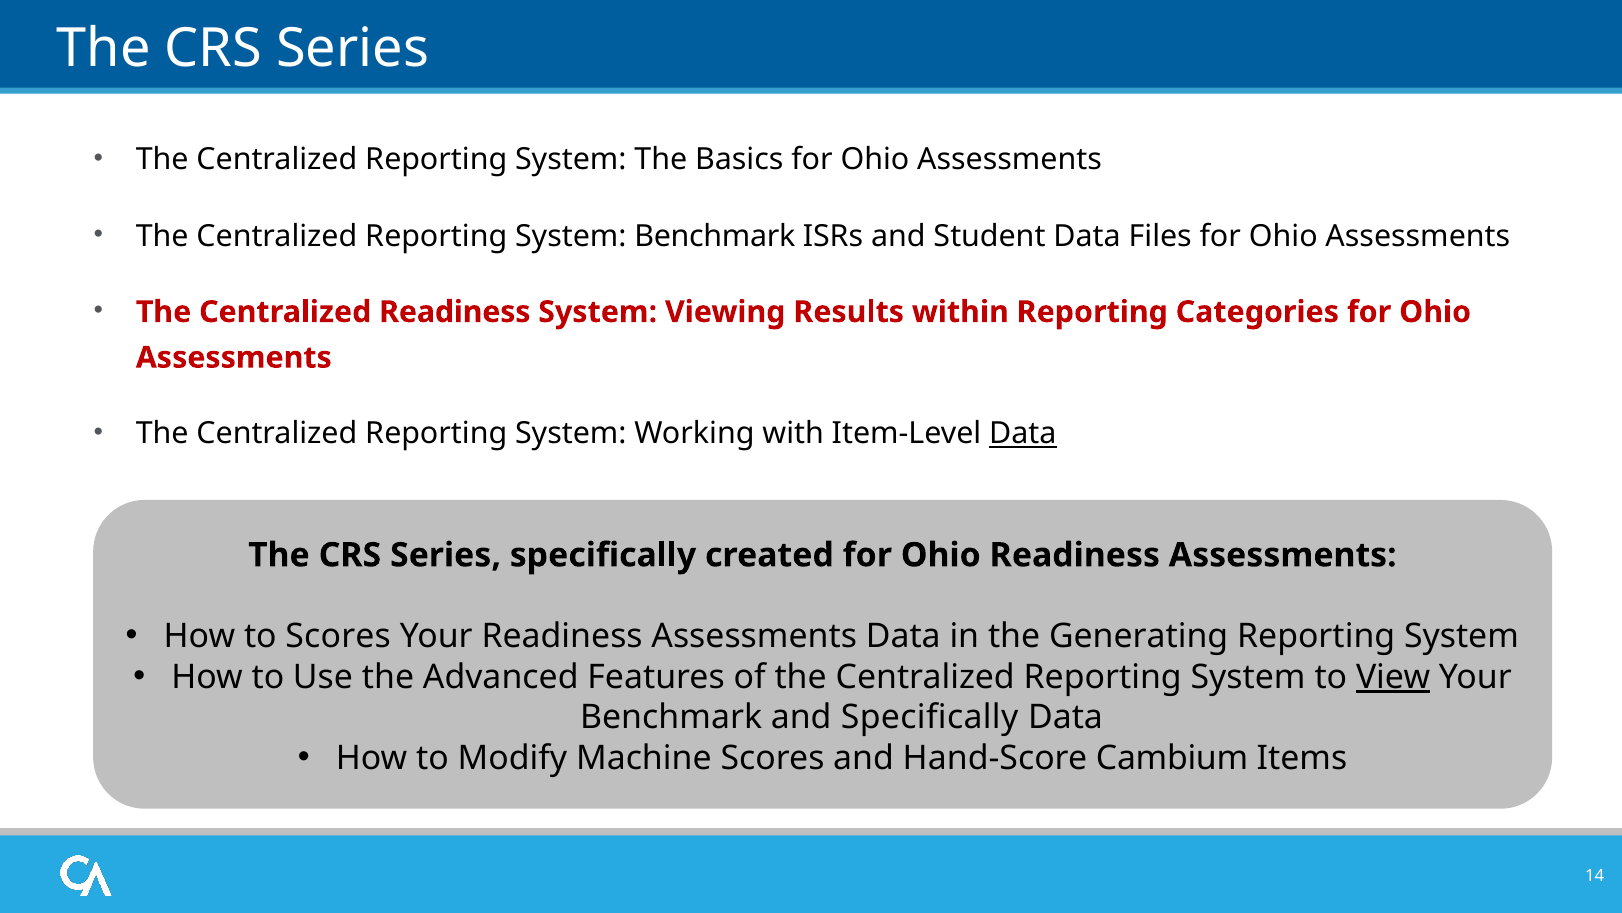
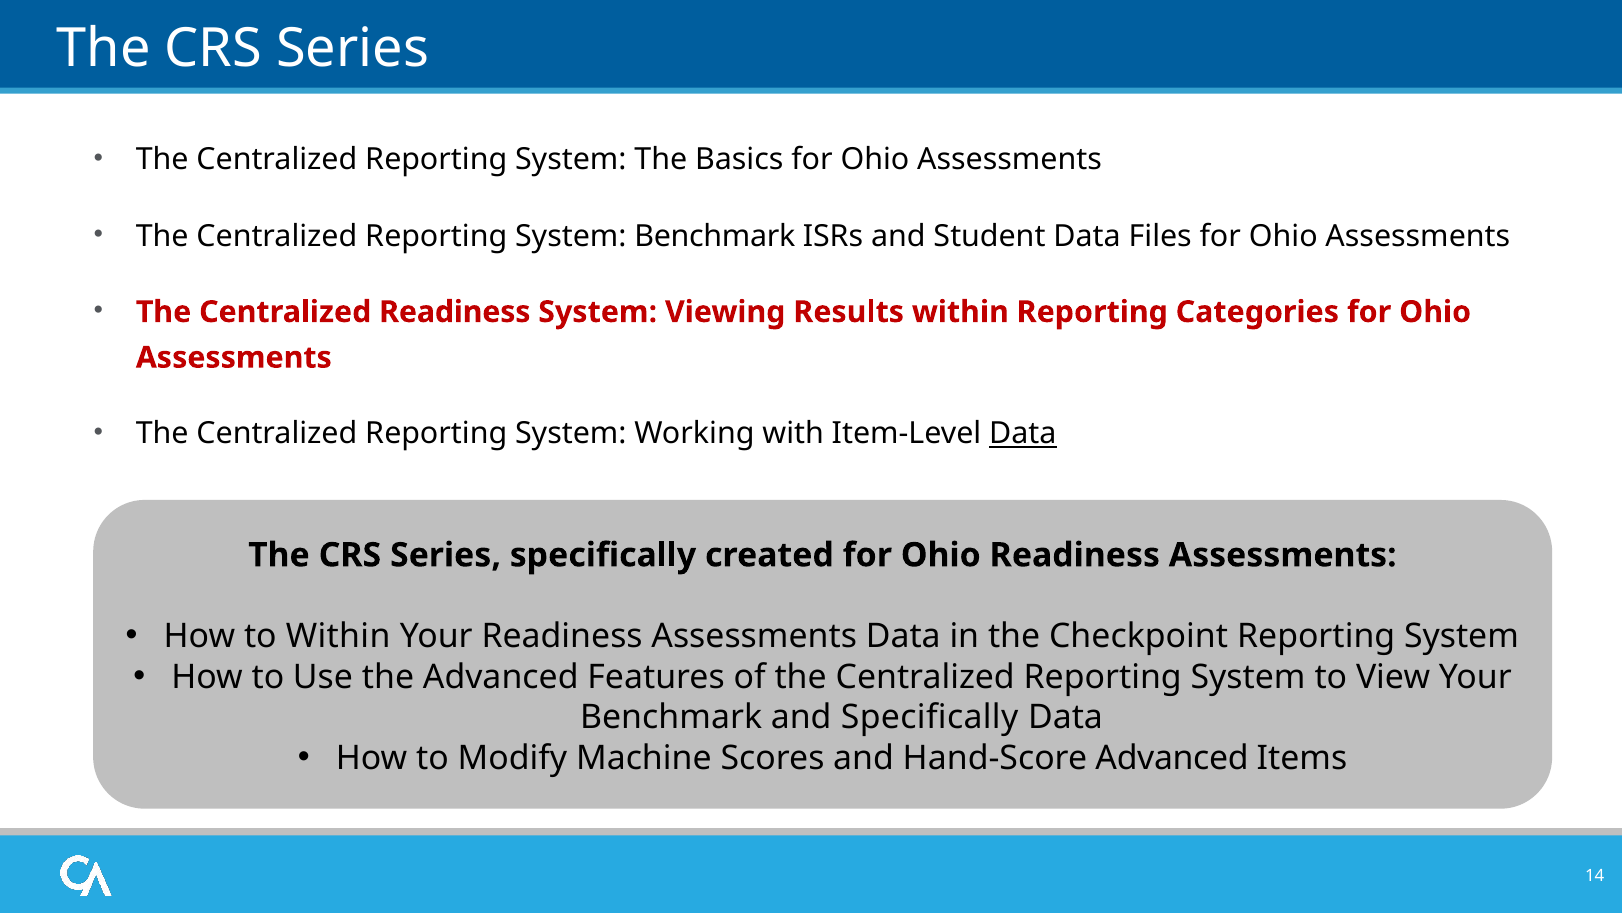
to Scores: Scores -> Within
Generating: Generating -> Checkpoint
View underline: present -> none
Hand-Score Cambium: Cambium -> Advanced
